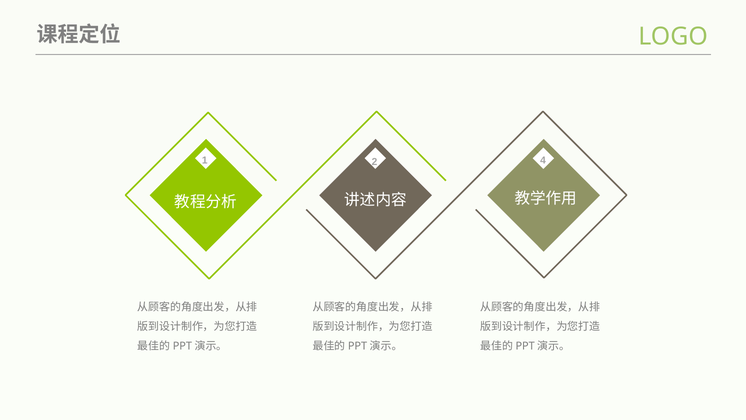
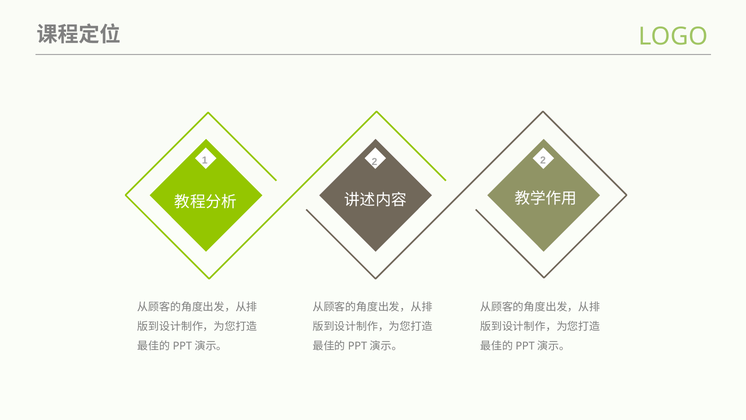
2 4: 4 -> 2
